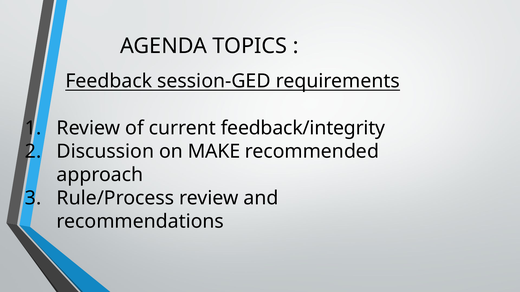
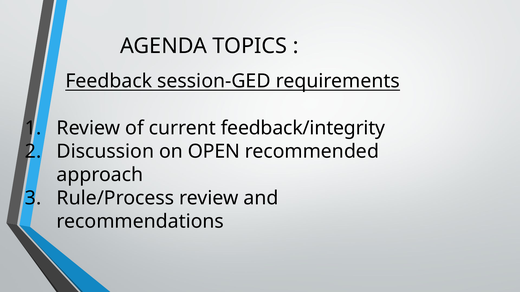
MAKE: MAKE -> OPEN
